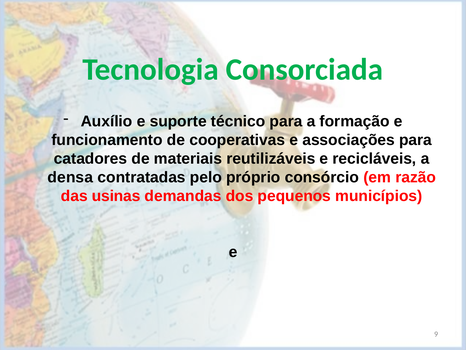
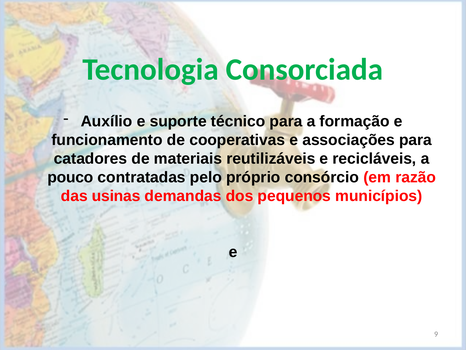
densa: densa -> pouco
